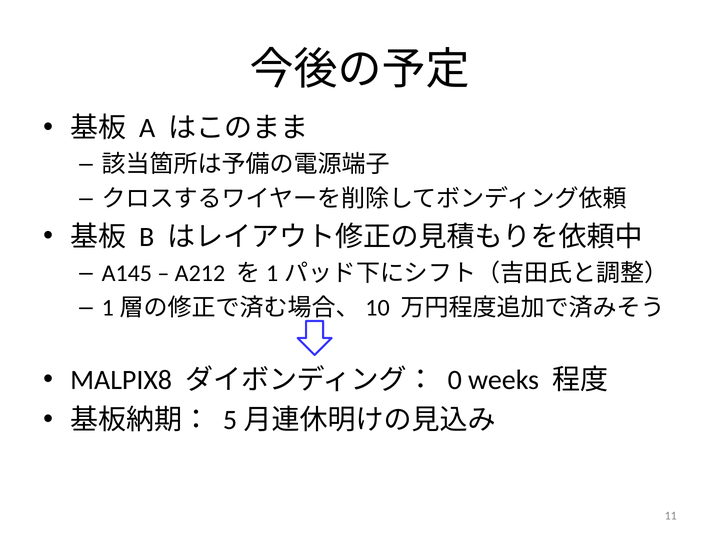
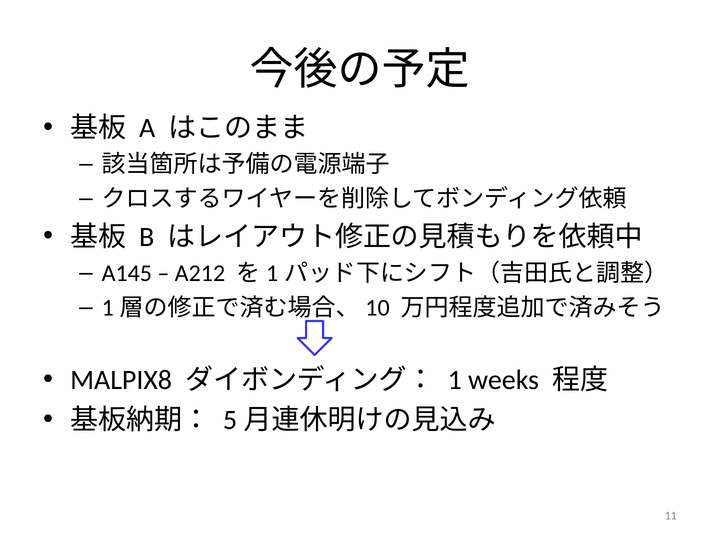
0: 0 -> 1
